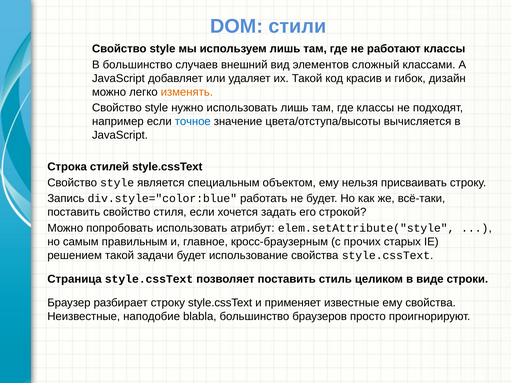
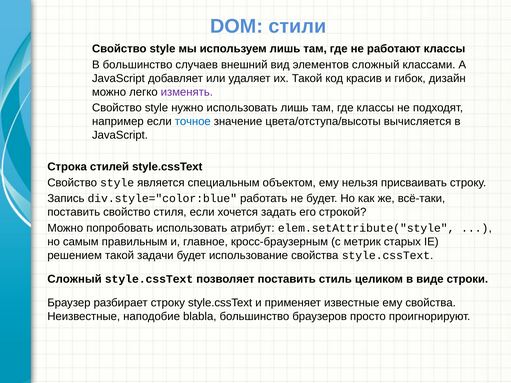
изменять colour: orange -> purple
прочих: прочих -> метрик
Страница at (75, 279): Страница -> Сложный
